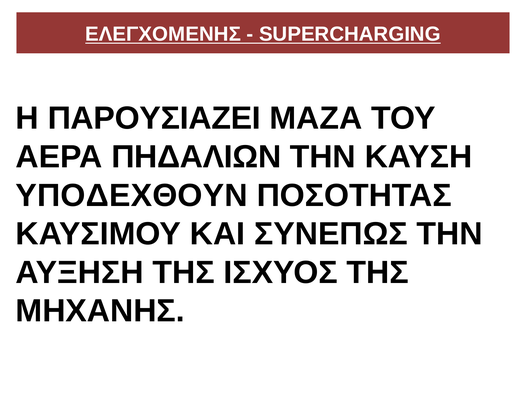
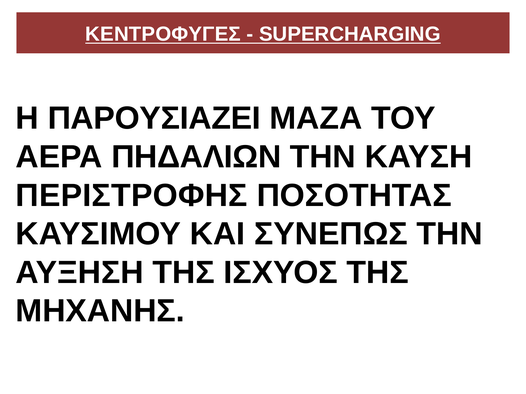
ΕΛΕΓΧΟΜΕΝΗΣ: ΕΛΕΓΧΟΜΕΝΗΣ -> ΚΕΝΤΡΟΦΥΓΕΣ
ΥΠΟΔΕΧΘΟΥΝ: ΥΠΟΔΕΧΘΟΥΝ -> ΠΕΡΙΣΤΡΟΦΗΣ
